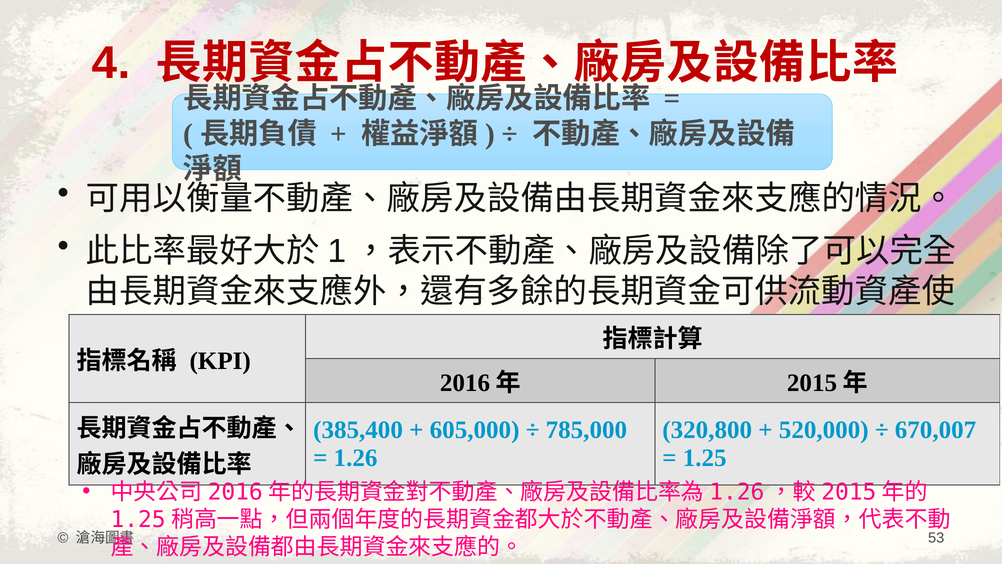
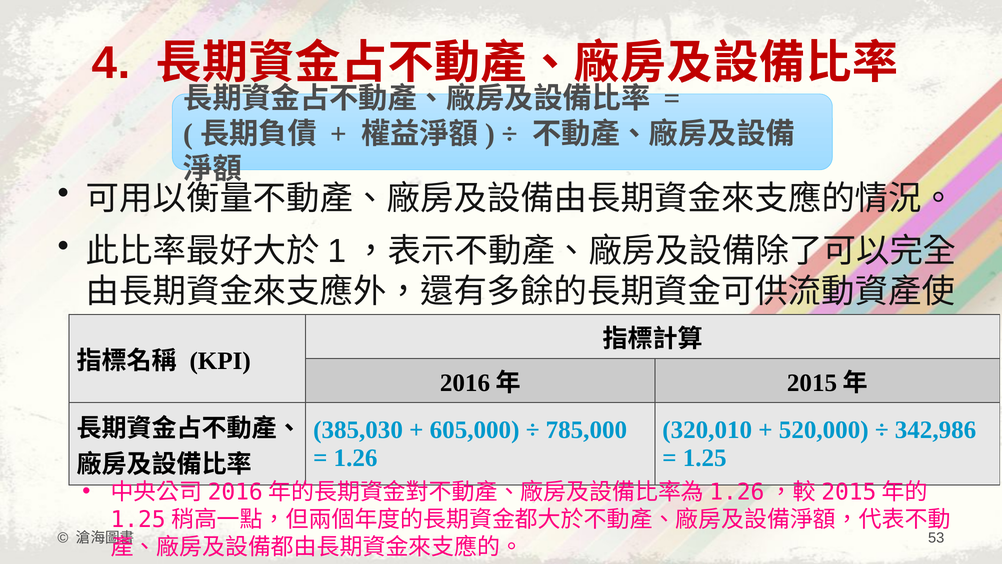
385,400: 385,400 -> 385,030
320,800: 320,800 -> 320,010
670,007: 670,007 -> 342,986
